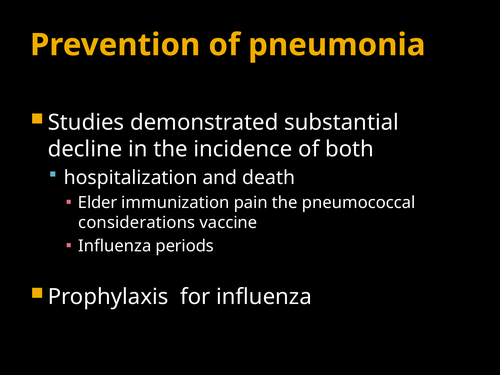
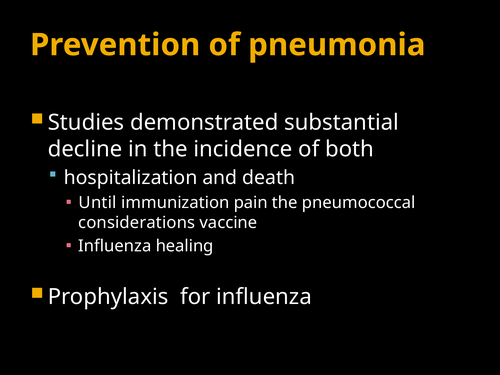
Elder: Elder -> Until
periods: periods -> healing
